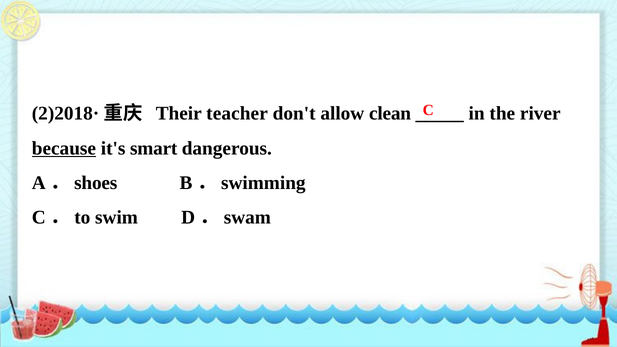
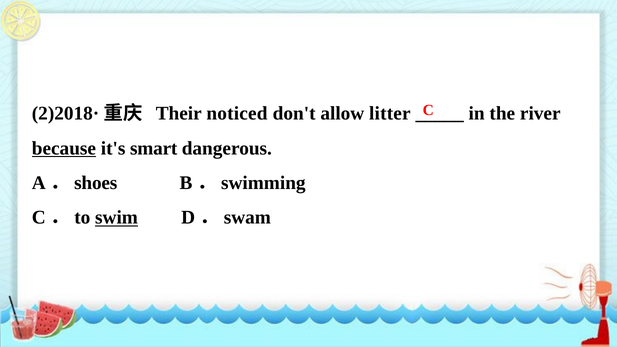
teacher: teacher -> noticed
clean: clean -> litter
swim underline: none -> present
